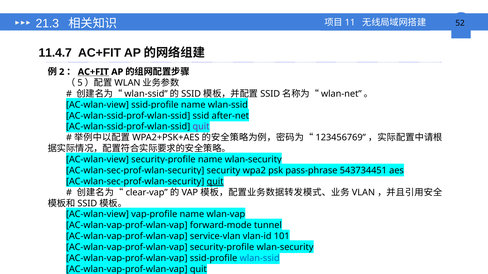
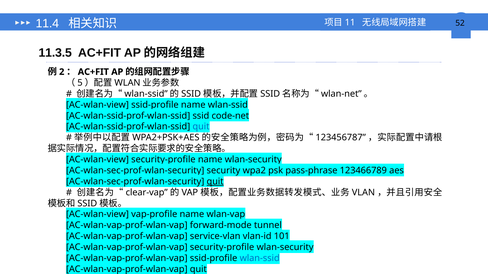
21.3: 21.3 -> 11.4
11.4.7: 11.4.7 -> 11.3.5
AC+FIT at (93, 72) underline: present -> none
after-net: after-net -> code-net
quit at (201, 127) colour: purple -> blue
123456769: 123456769 -> 123456787
543734451: 543734451 -> 123466789
